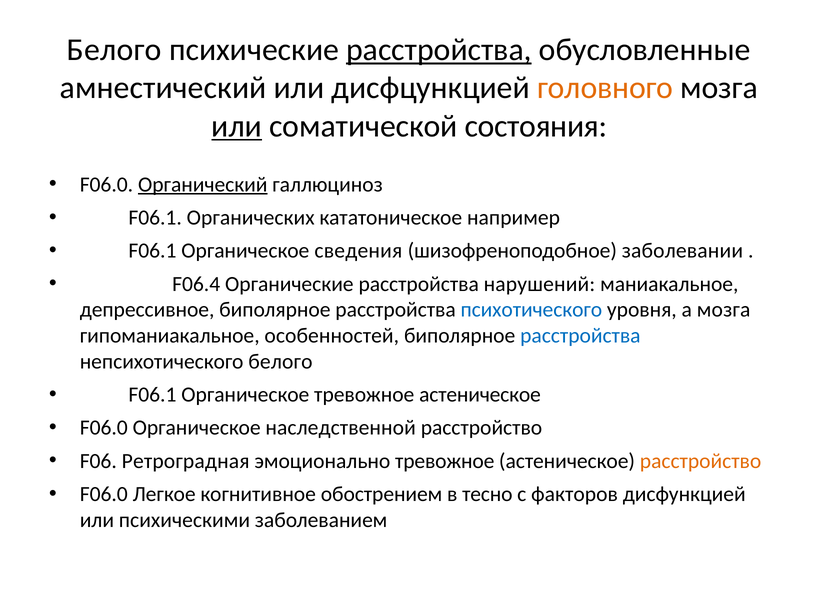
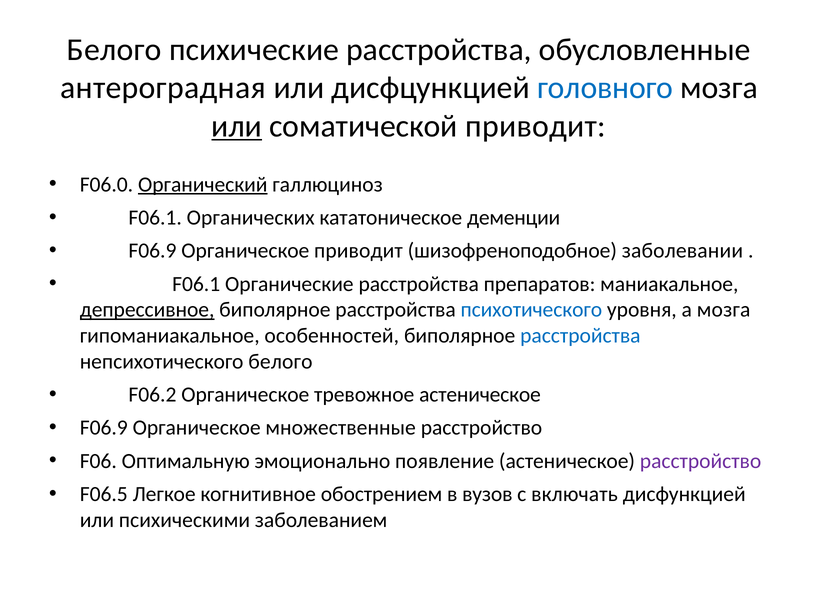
расстройства at (439, 50) underline: present -> none
амнестический: амнестический -> антероградная
головного colour: orange -> blue
соматической состояния: состояния -> приводит
например: например -> деменции
F06.1 at (152, 251): F06.1 -> F06.9
Органическое сведения: сведения -> приводит
F06.4 at (196, 284): F06.4 -> F06.1
нарушений: нарушений -> препаратов
депрессивное underline: none -> present
F06.1 at (152, 395): F06.1 -> F06.2
F06.0 at (104, 428): F06.0 -> F06.9
наследственной: наследственной -> множественные
Ретроградная: Ретроградная -> Оптимальную
эмоционально тревожное: тревожное -> появление
расстройство at (701, 461) colour: orange -> purple
F06.0 at (104, 495): F06.0 -> F06.5
тесно: тесно -> вузов
факторов: факторов -> включать
